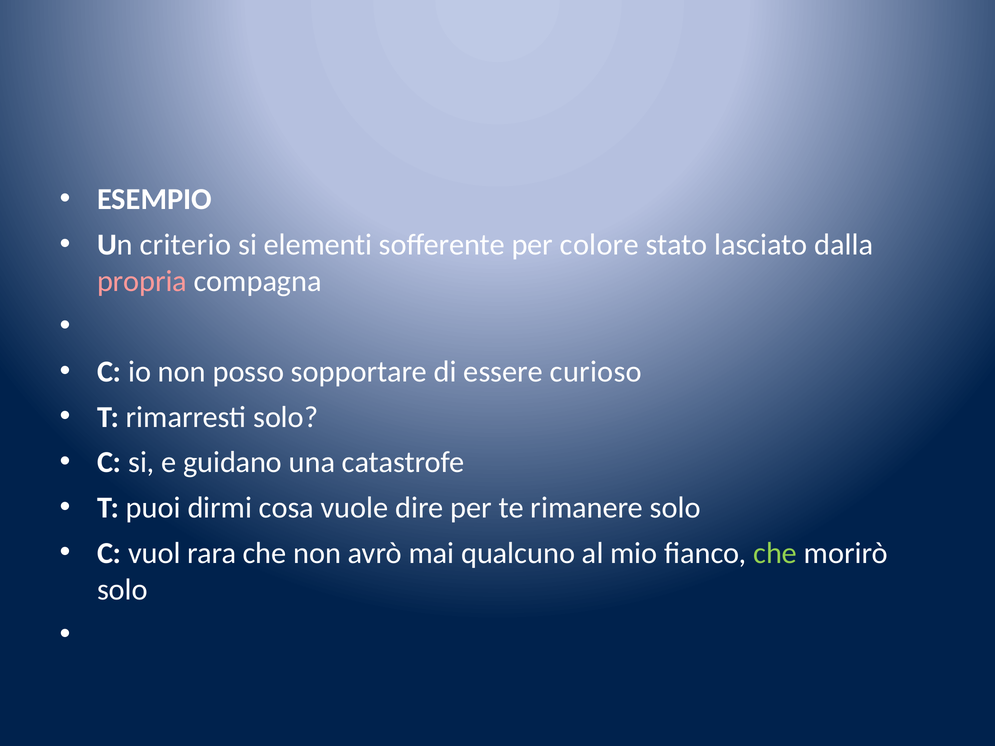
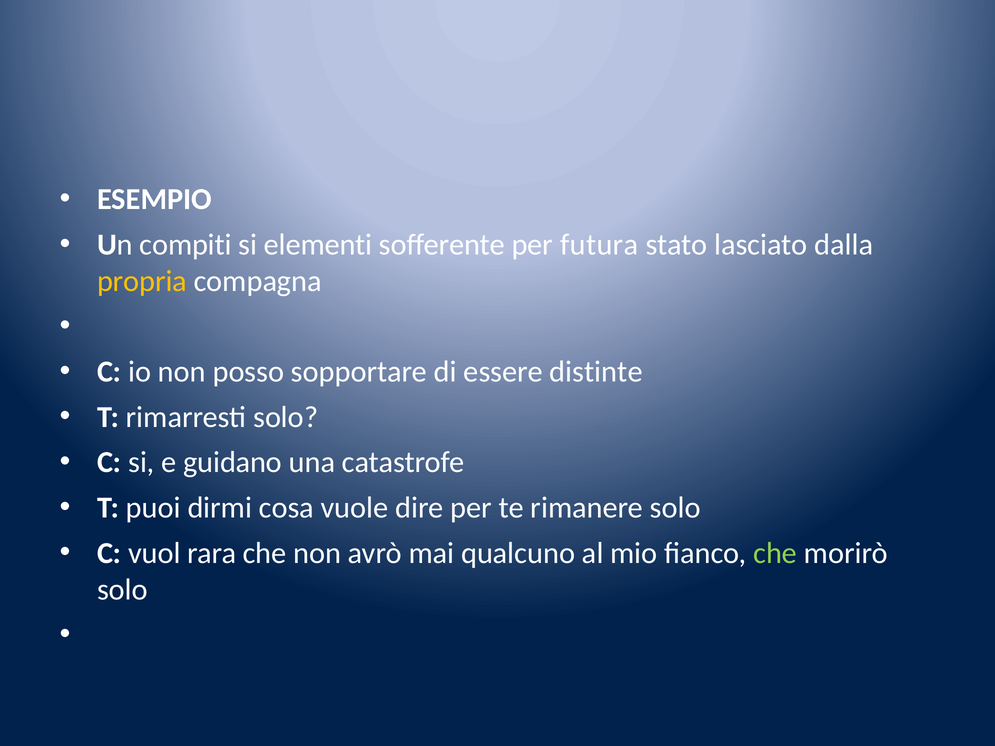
criterio: criterio -> compiti
colore: colore -> futura
propria colour: pink -> yellow
curioso: curioso -> distinte
